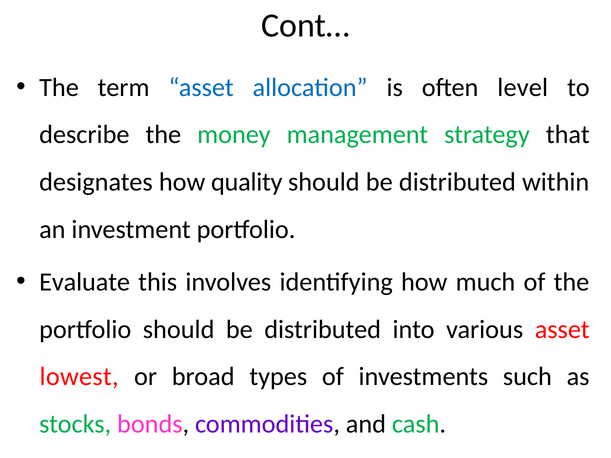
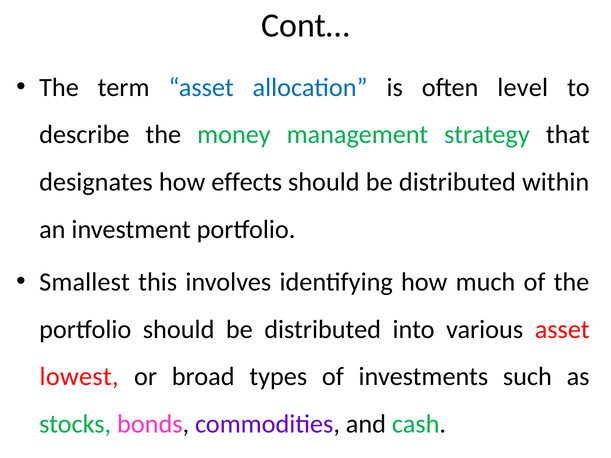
quality: quality -> effects
Evaluate: Evaluate -> Smallest
